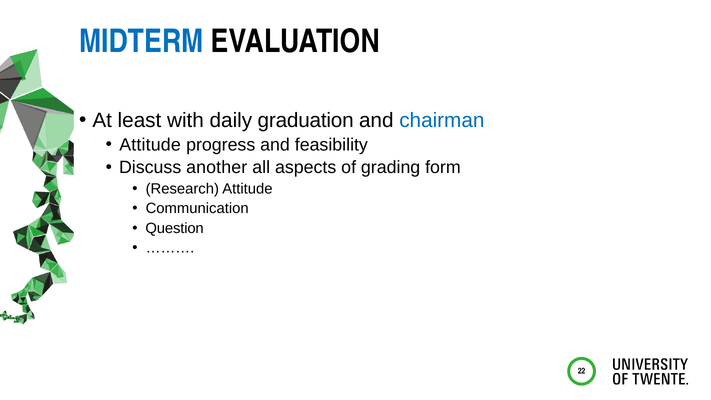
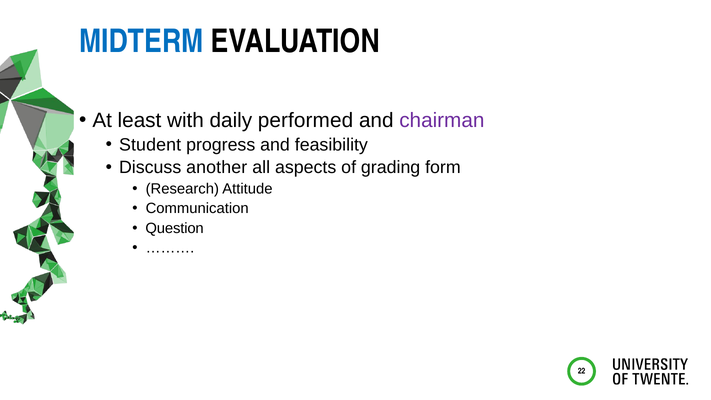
graduation: graduation -> performed
chairman colour: blue -> purple
Attitude at (150, 145): Attitude -> Student
